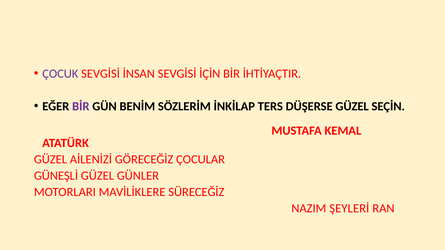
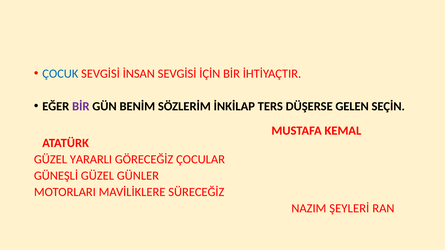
ÇOCUK colour: purple -> blue
DÜŞERSE GÜZEL: GÜZEL -> GELEN
AİLENİZİ: AİLENİZİ -> YARARLI
